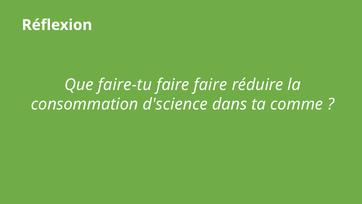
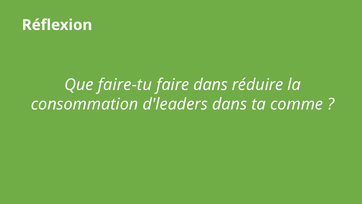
faire faire: faire -> dans
d'science: d'science -> d'leaders
